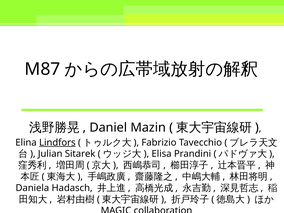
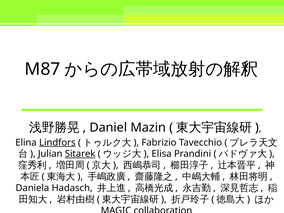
Sitarek underline: none -> present
